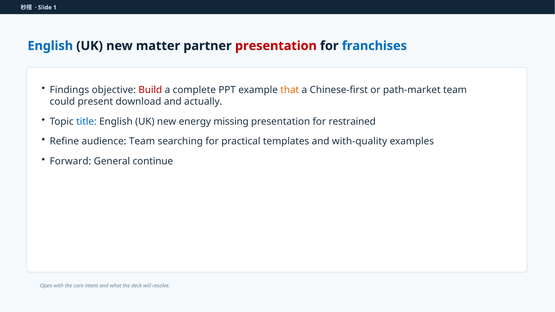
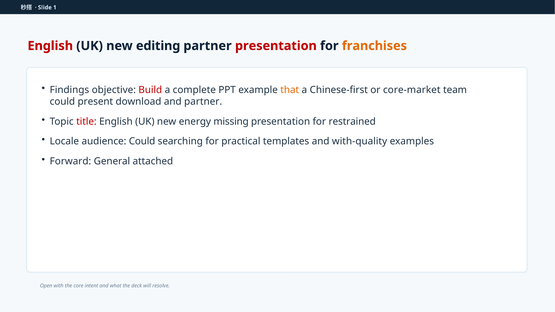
English at (50, 46) colour: blue -> red
matter: matter -> editing
franchises colour: blue -> orange
path-market: path-market -> core-market
and actually: actually -> partner
title colour: blue -> red
Refine: Refine -> Locale
audience Team: Team -> Could
continue: continue -> attached
